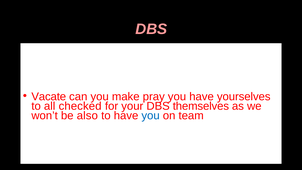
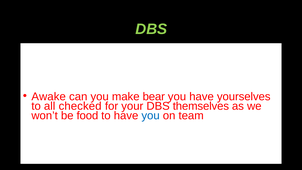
DBS at (151, 29) colour: pink -> light green
Vacate: Vacate -> Awake
pray: pray -> bear
also: also -> food
